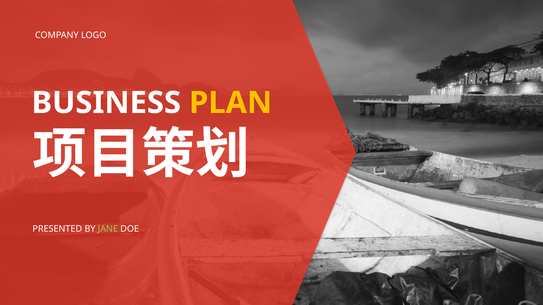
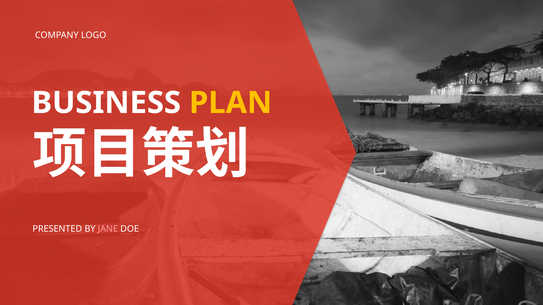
JANE colour: light green -> pink
